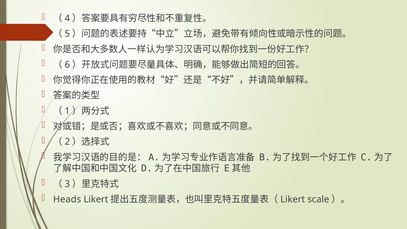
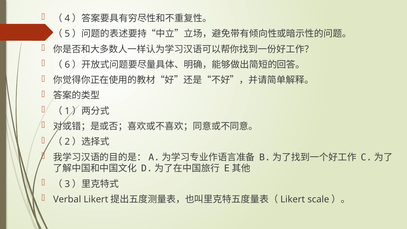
Heads: Heads -> Verbal
